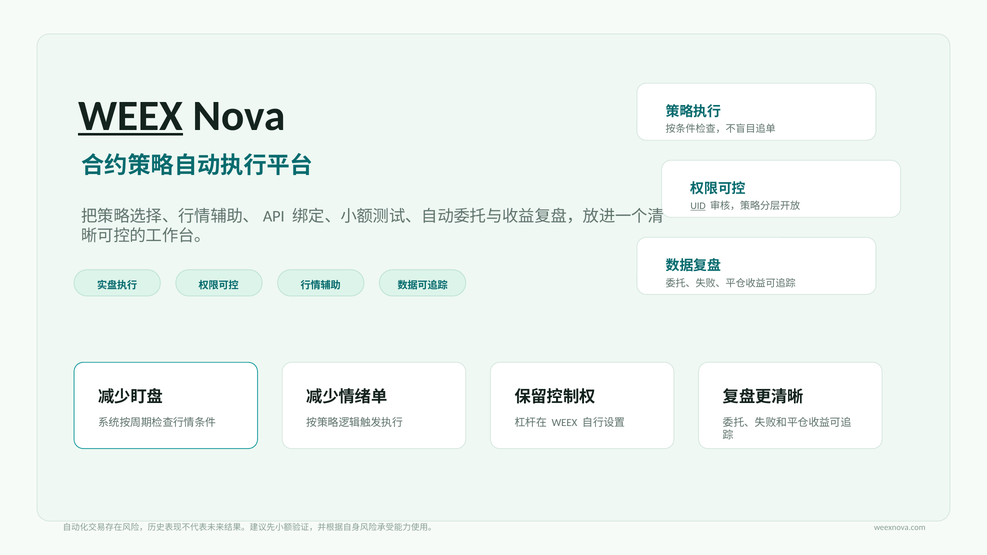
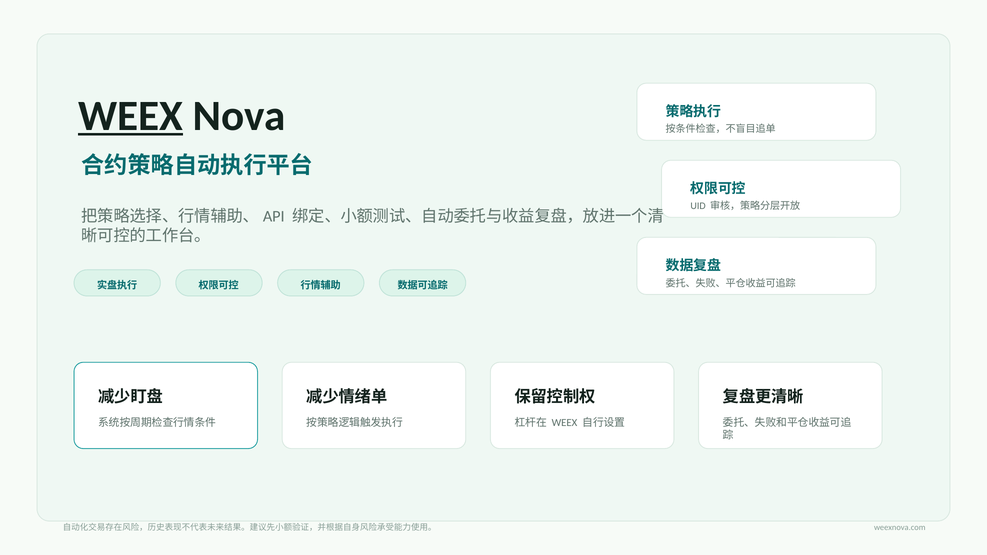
UID underline: present -> none
